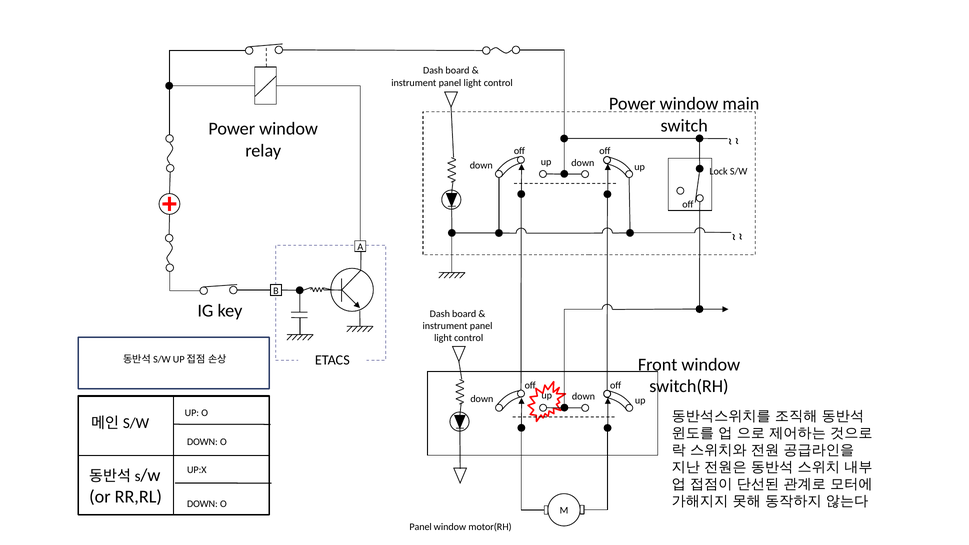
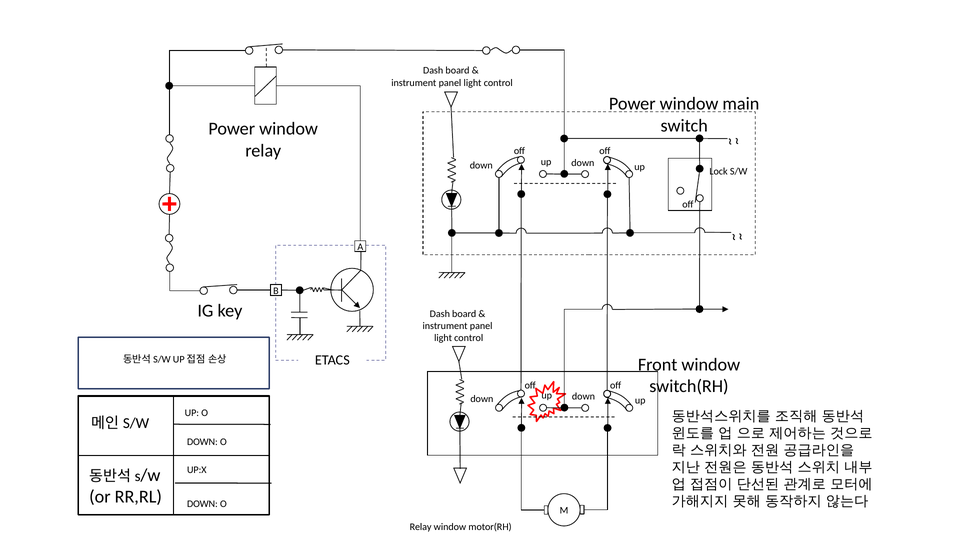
Panel at (421, 527): Panel -> Relay
